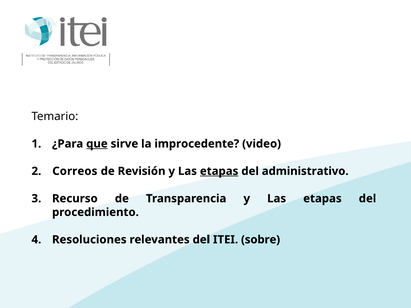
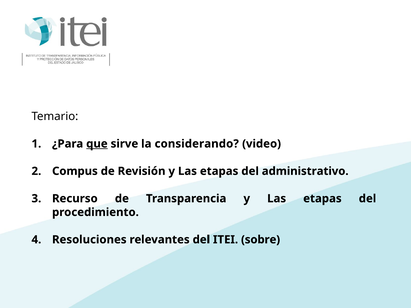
improcedente: improcedente -> considerando
Correos: Correos -> Compus
etapas at (219, 171) underline: present -> none
